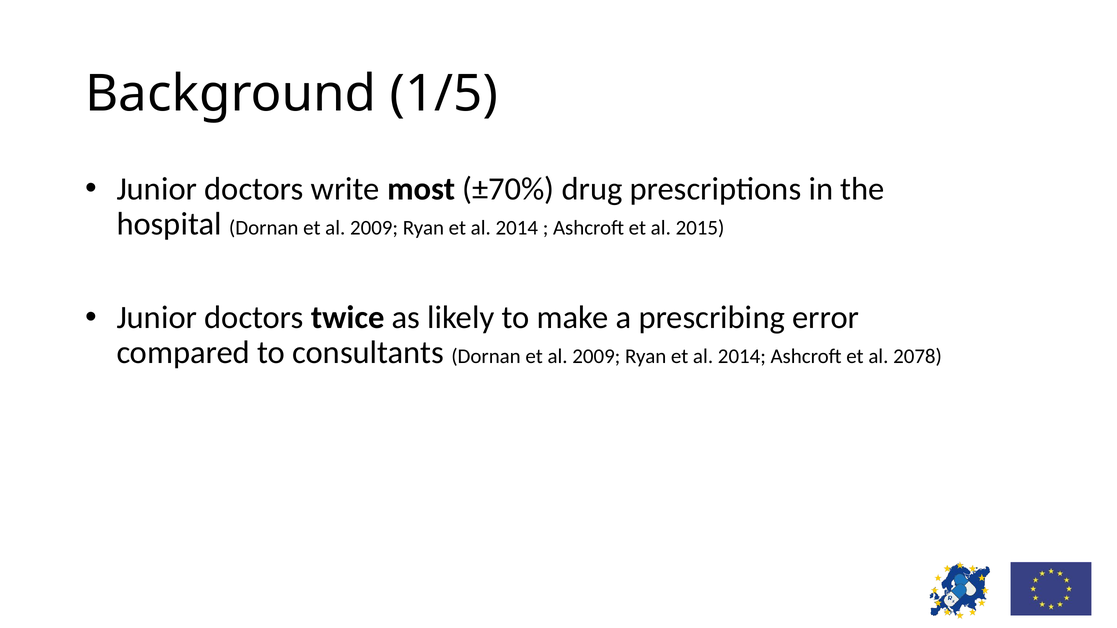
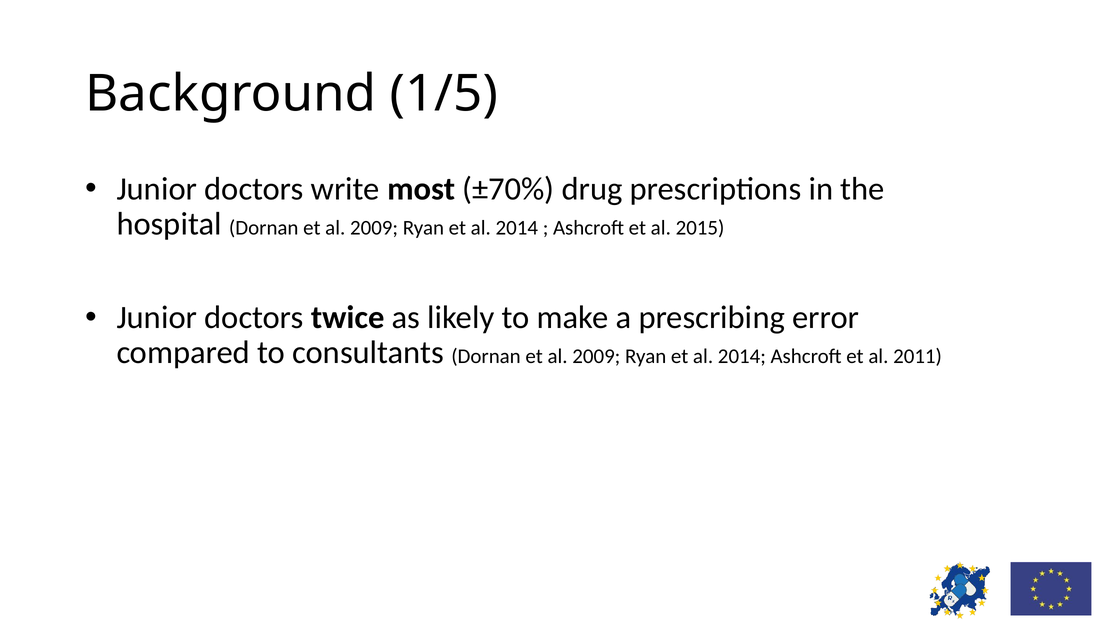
2078: 2078 -> 2011
